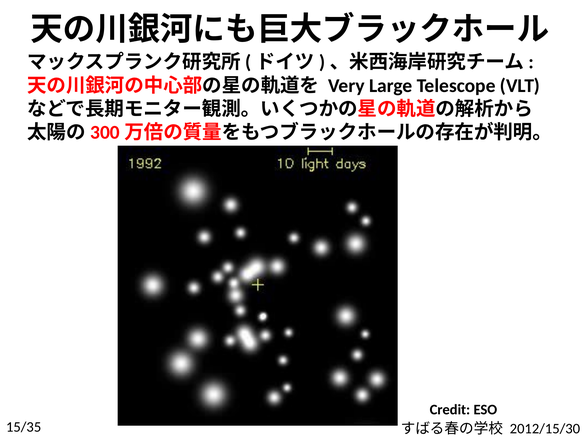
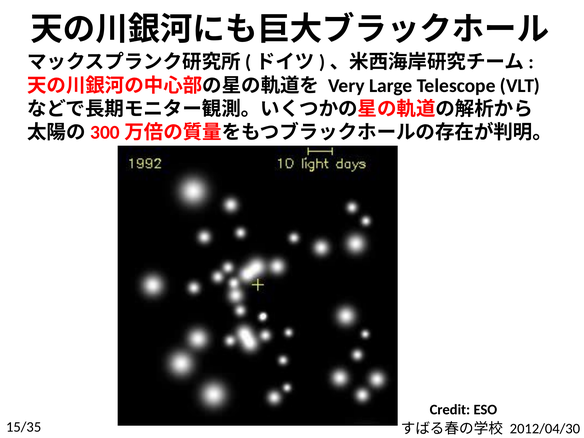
2012/15/30: 2012/15/30 -> 2012/04/30
